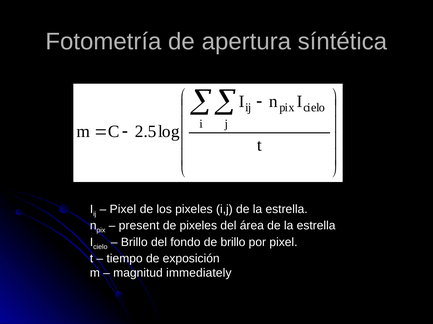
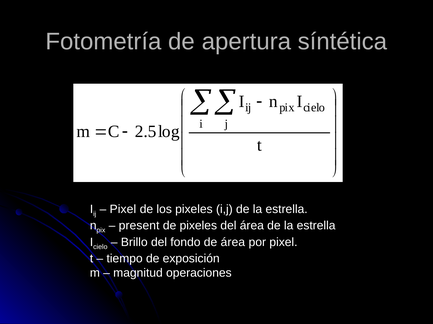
de brillo: brillo -> área
immediately: immediately -> operaciones
